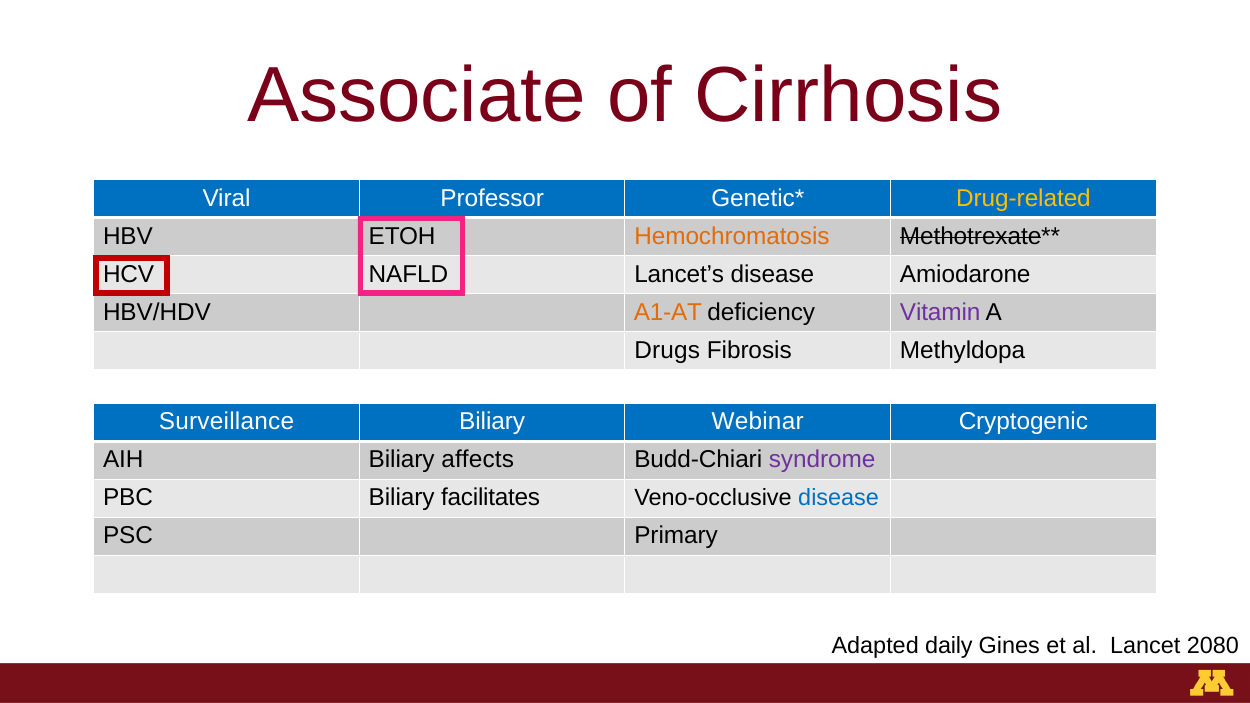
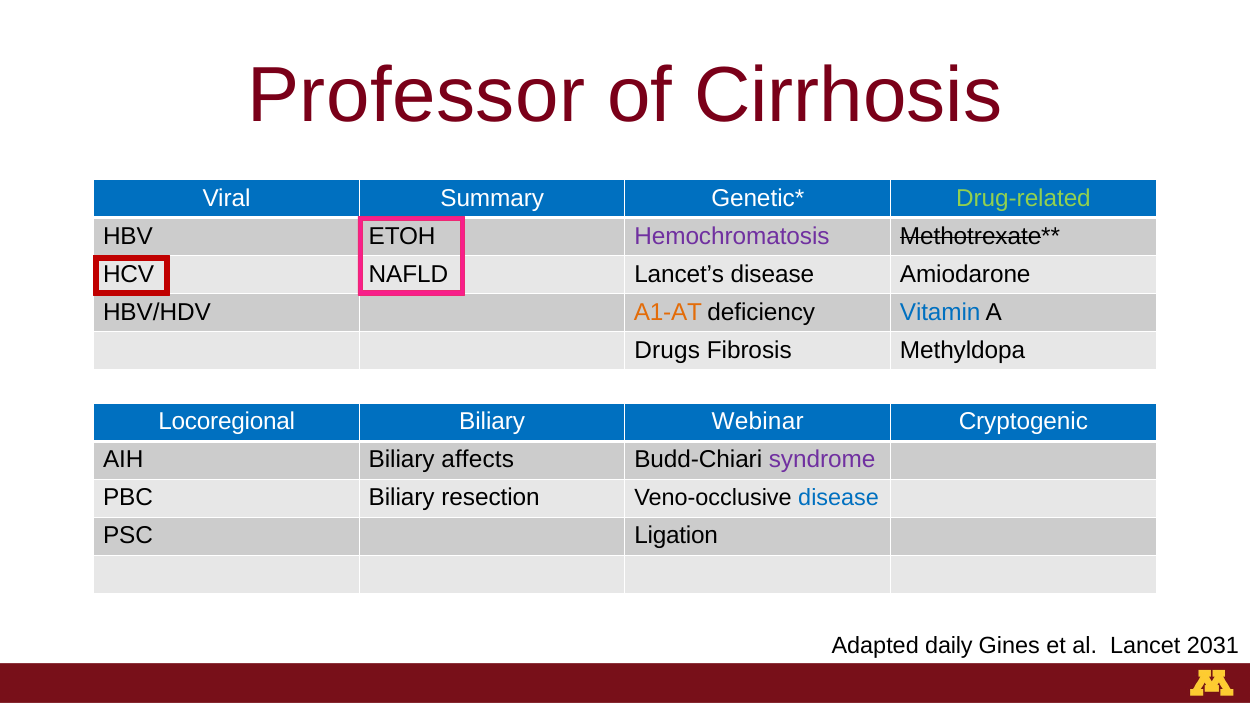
Associate: Associate -> Professor
Professor: Professor -> Summary
Drug-related colour: yellow -> light green
Hemochromatosis colour: orange -> purple
Vitamin colour: purple -> blue
Surveillance: Surveillance -> Locoregional
facilitates: facilitates -> resection
Primary: Primary -> Ligation
2080: 2080 -> 2031
